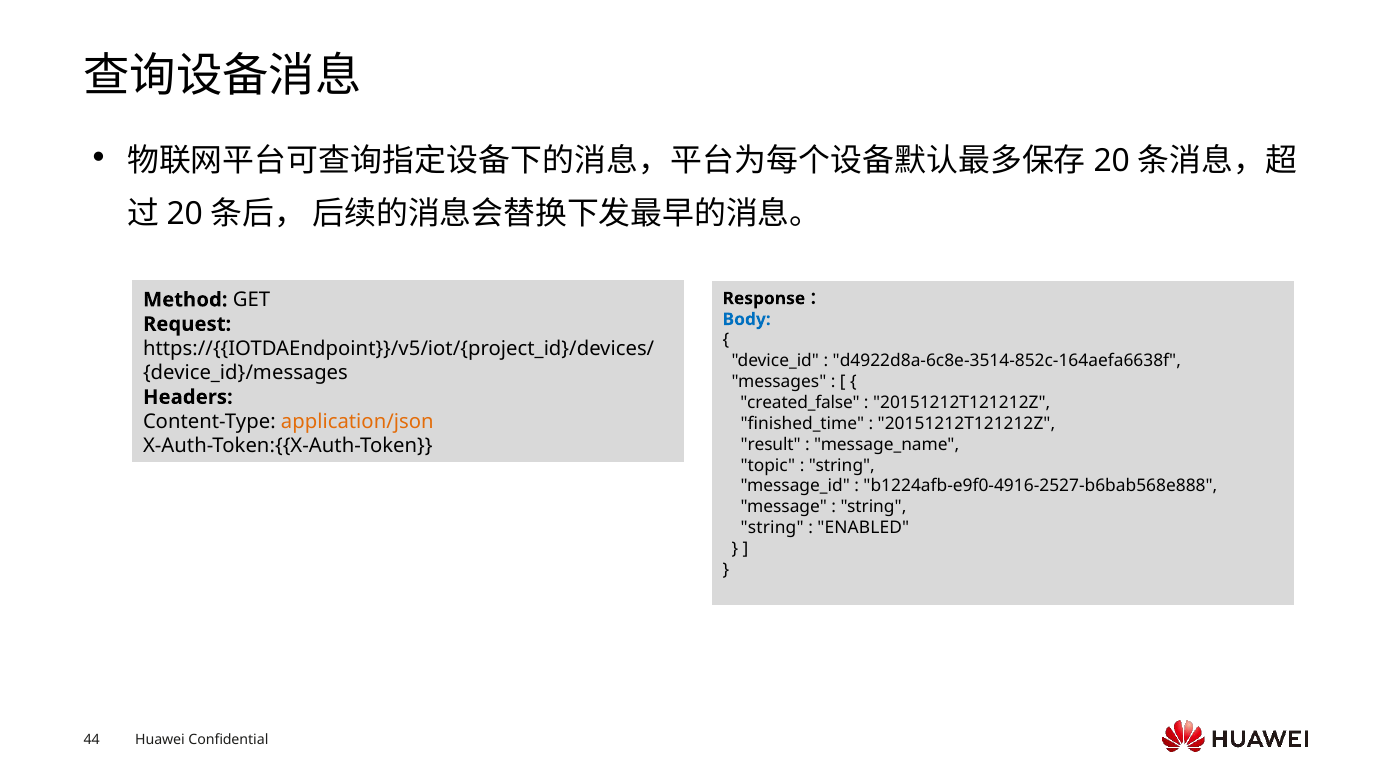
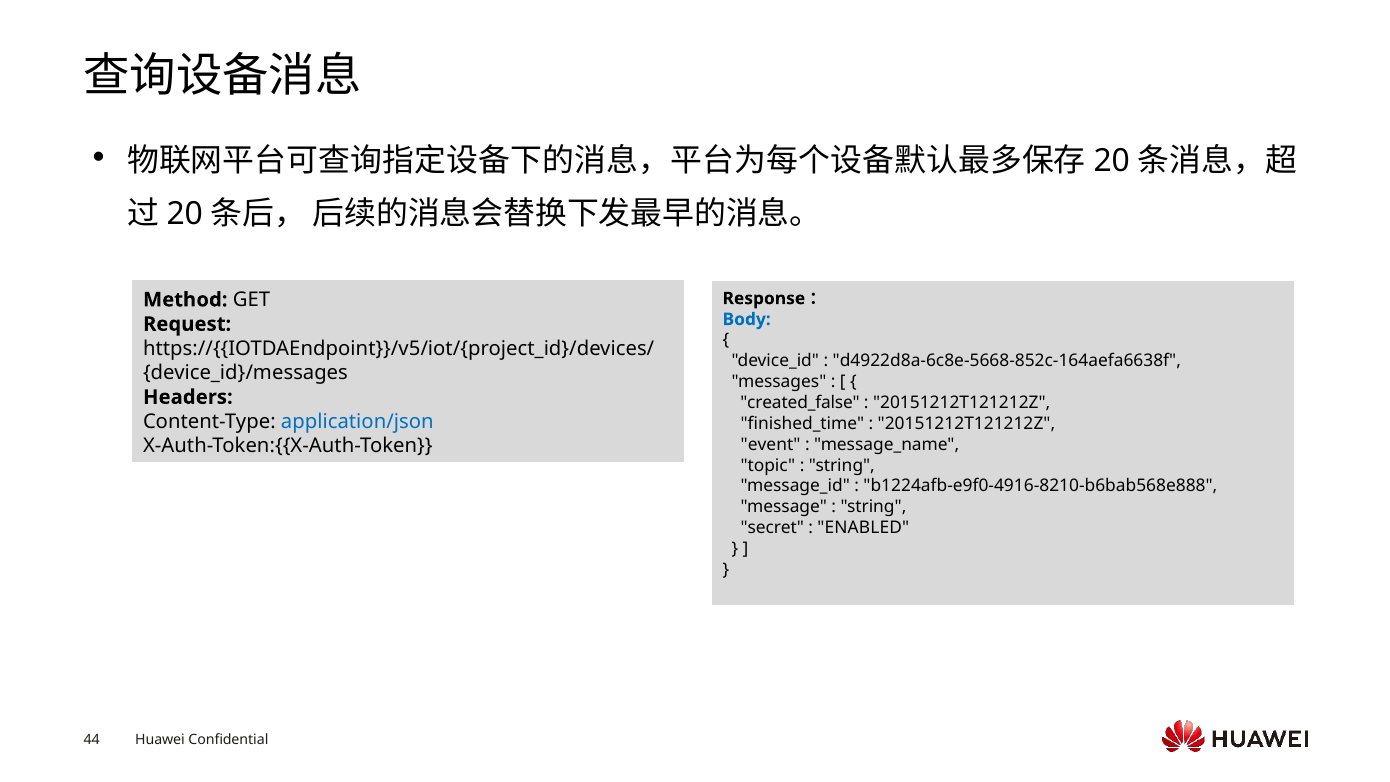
d4922d8a-6c8e-3514-852c-164aefa6638f: d4922d8a-6c8e-3514-852c-164aefa6638f -> d4922d8a-6c8e-5668-852c-164aefa6638f
application/json colour: orange -> blue
result: result -> event
b1224afb-e9f0-4916-2527-b6bab568e888: b1224afb-e9f0-4916-2527-b6bab568e888 -> b1224afb-e9f0-4916-8210-b6bab568e888
string at (772, 528): string -> secret
